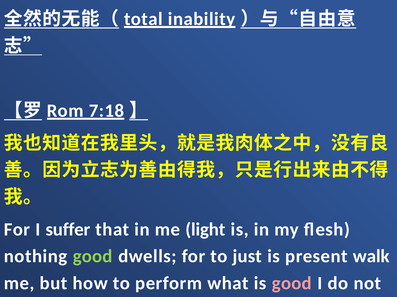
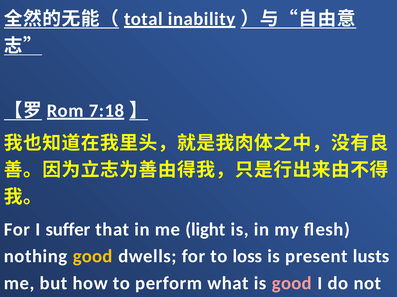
good at (93, 257) colour: light green -> yellow
just: just -> loss
walk: walk -> lusts
